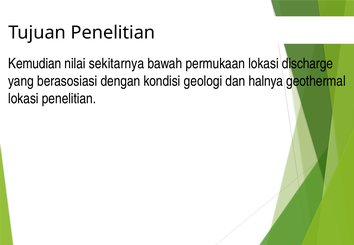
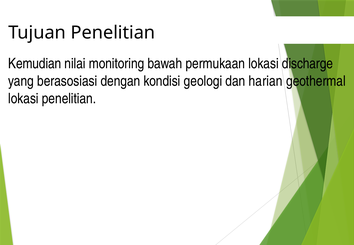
sekitarnya: sekitarnya -> monitoring
halnya: halnya -> harian
